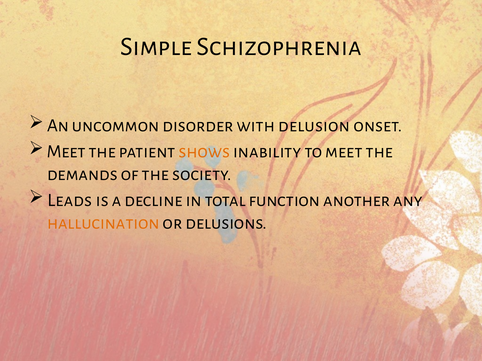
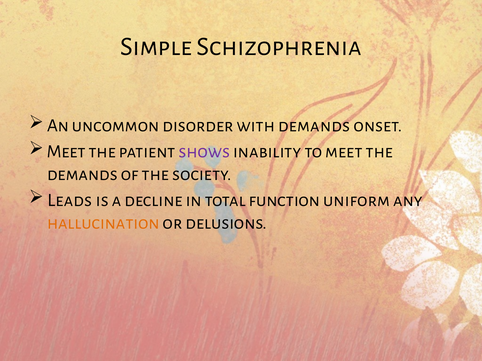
with delusion: delusion -> demands
shows colour: orange -> purple
another: another -> uniform
